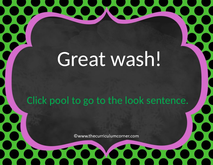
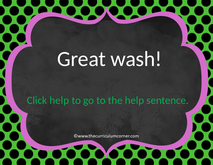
Click pool: pool -> help
the look: look -> help
